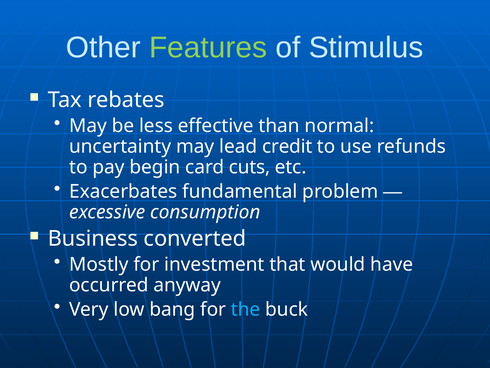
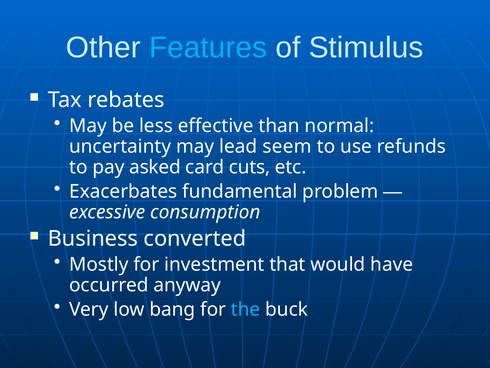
Features colour: light green -> light blue
credit: credit -> seem
begin: begin -> asked
